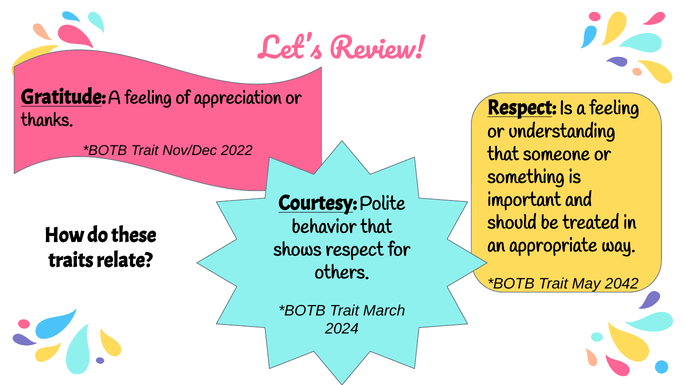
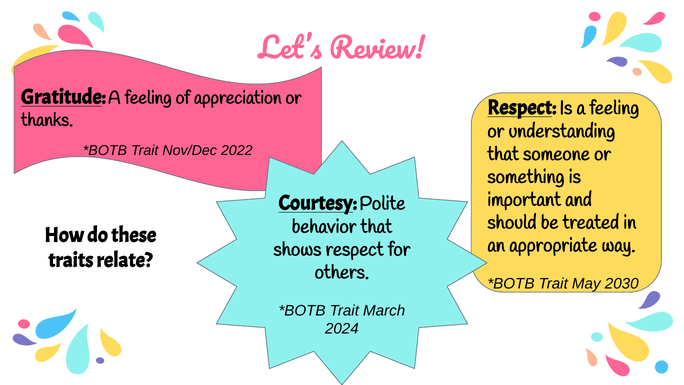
2042: 2042 -> 2030
